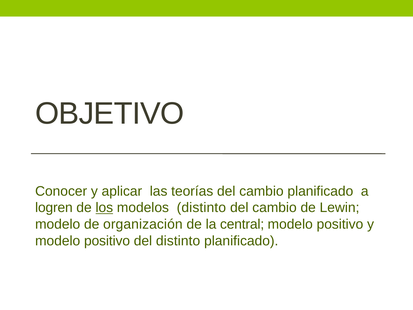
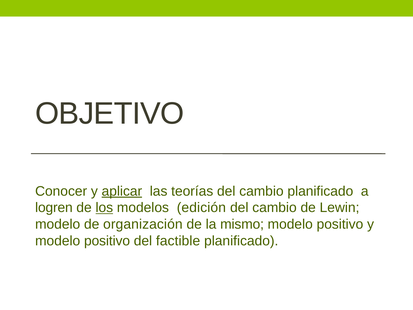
aplicar underline: none -> present
modelos distinto: distinto -> edición
central: central -> mismo
del distinto: distinto -> factible
